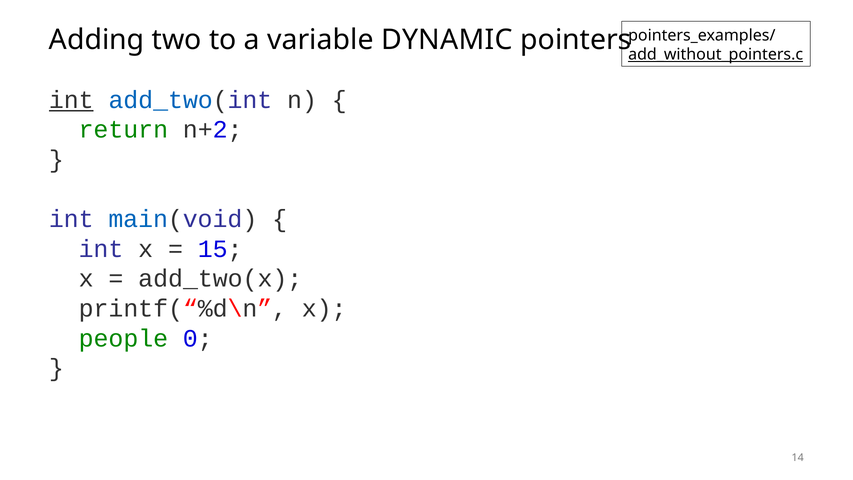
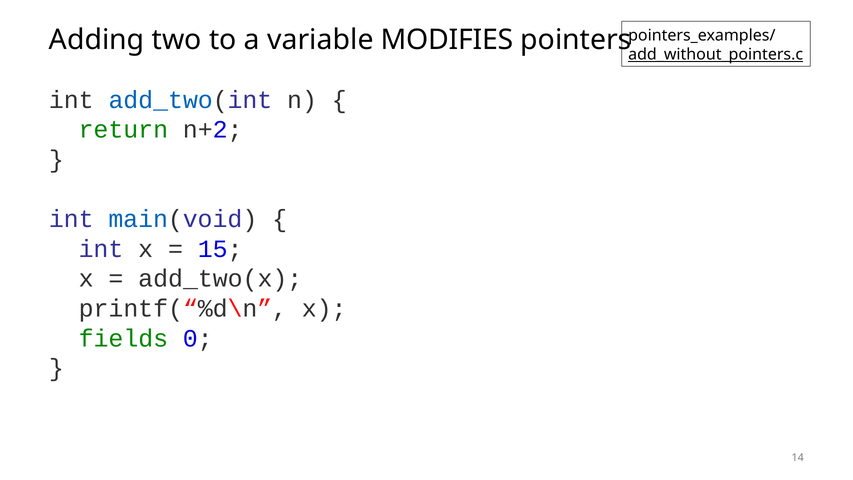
DYNAMIC: DYNAMIC -> MODIFIES
int at (71, 100) underline: present -> none
people: people -> fields
